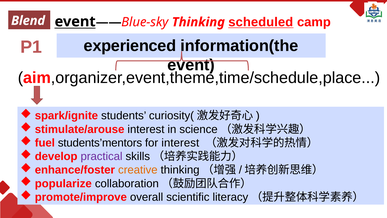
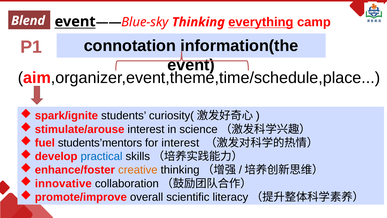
scheduled: scheduled -> everything
experienced: experienced -> connotation
practical colour: purple -> blue
popularize: popularize -> innovative
